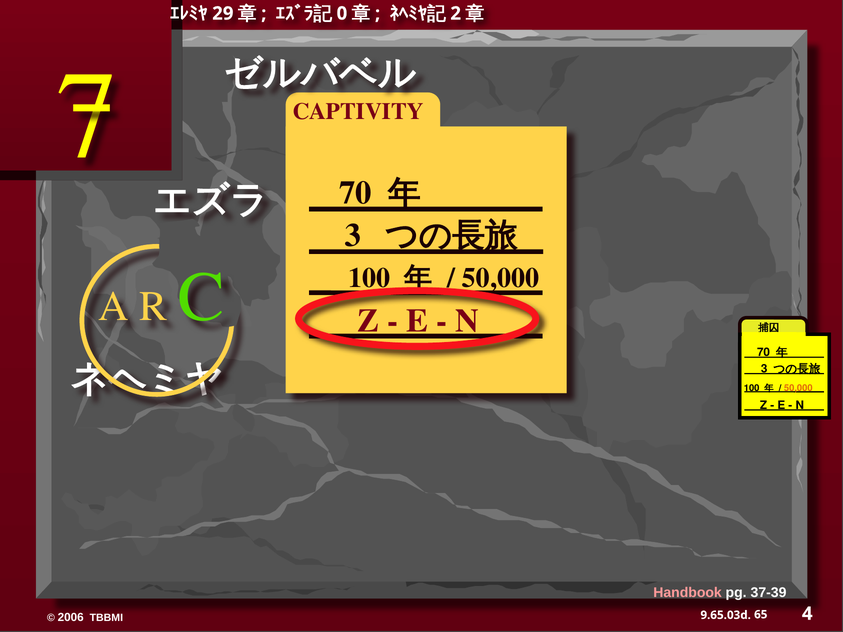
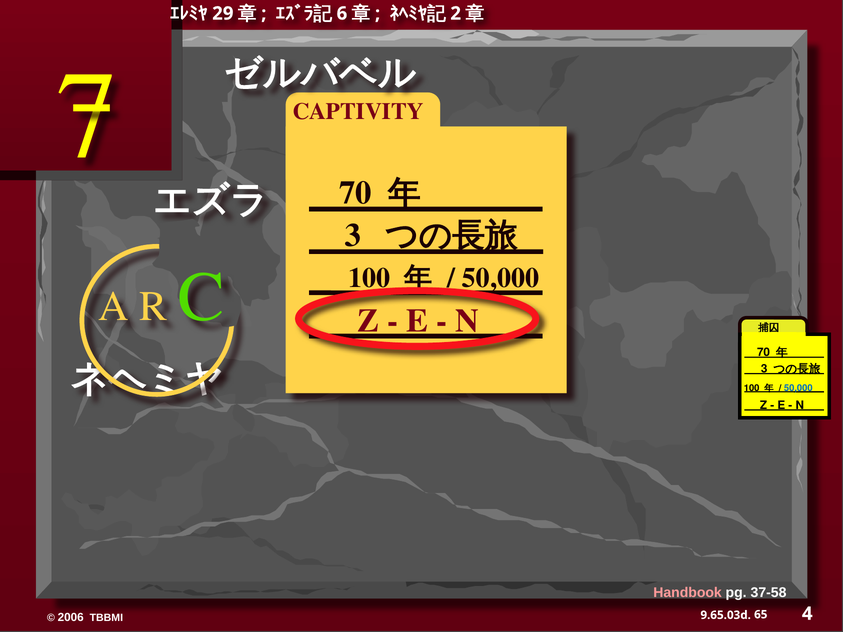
0: 0 -> 6
50,000 at (798, 388) colour: orange -> blue
37-39: 37-39 -> 37-58
